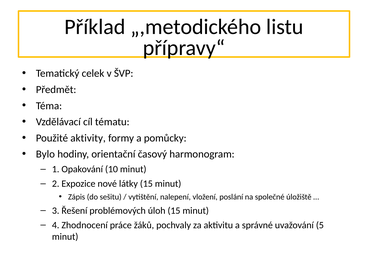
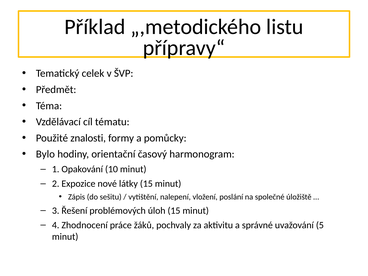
aktivity: aktivity -> znalosti
